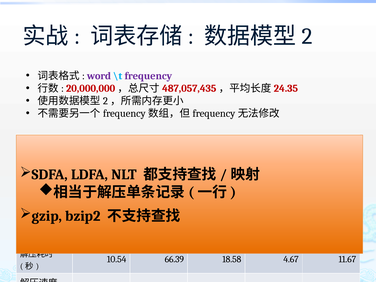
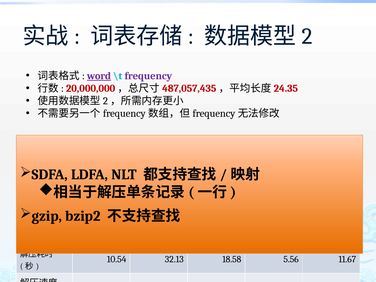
word underline: none -> present
66.39: 66.39 -> 32.13
4.67: 4.67 -> 5.56
